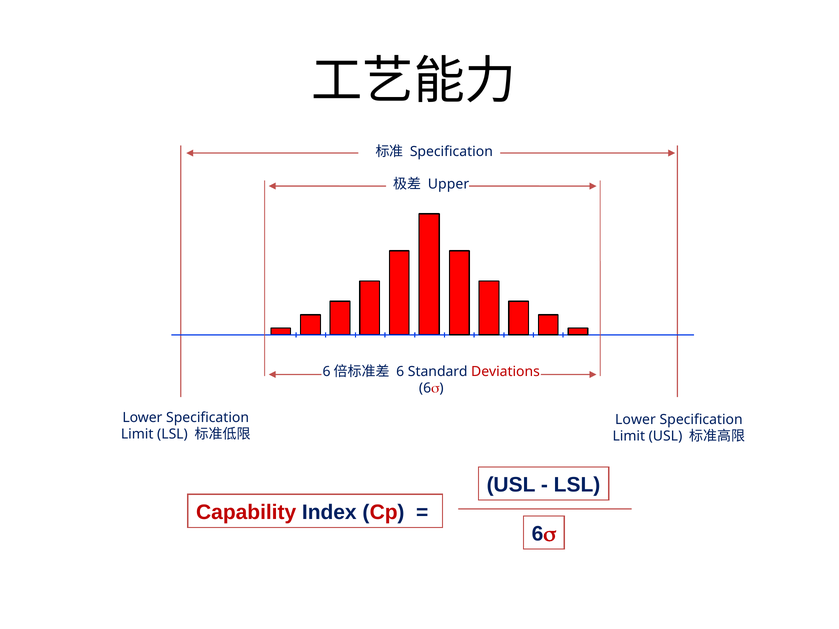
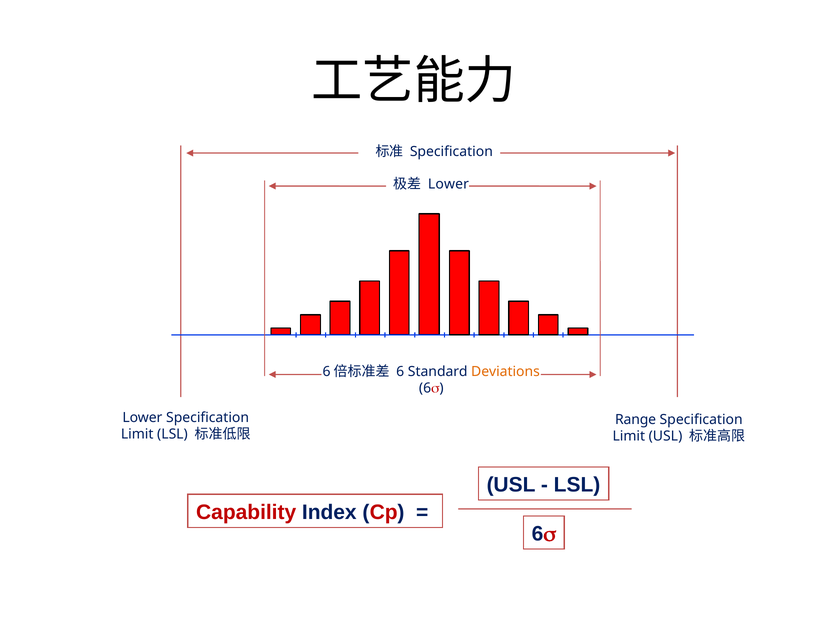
Upper at (449, 184): Upper -> Lower
Deviations colour: red -> orange
Lower at (635, 420): Lower -> Range
